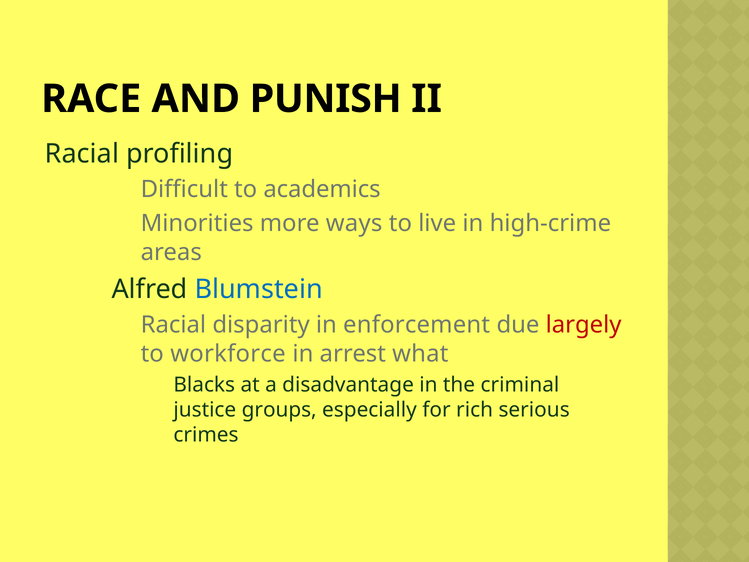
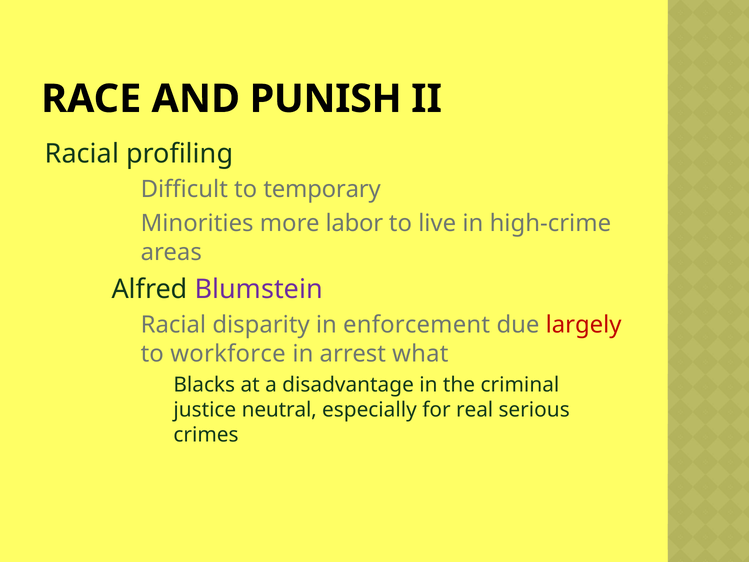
academics: academics -> temporary
ways: ways -> labor
Blumstein colour: blue -> purple
groups: groups -> neutral
rich: rich -> real
